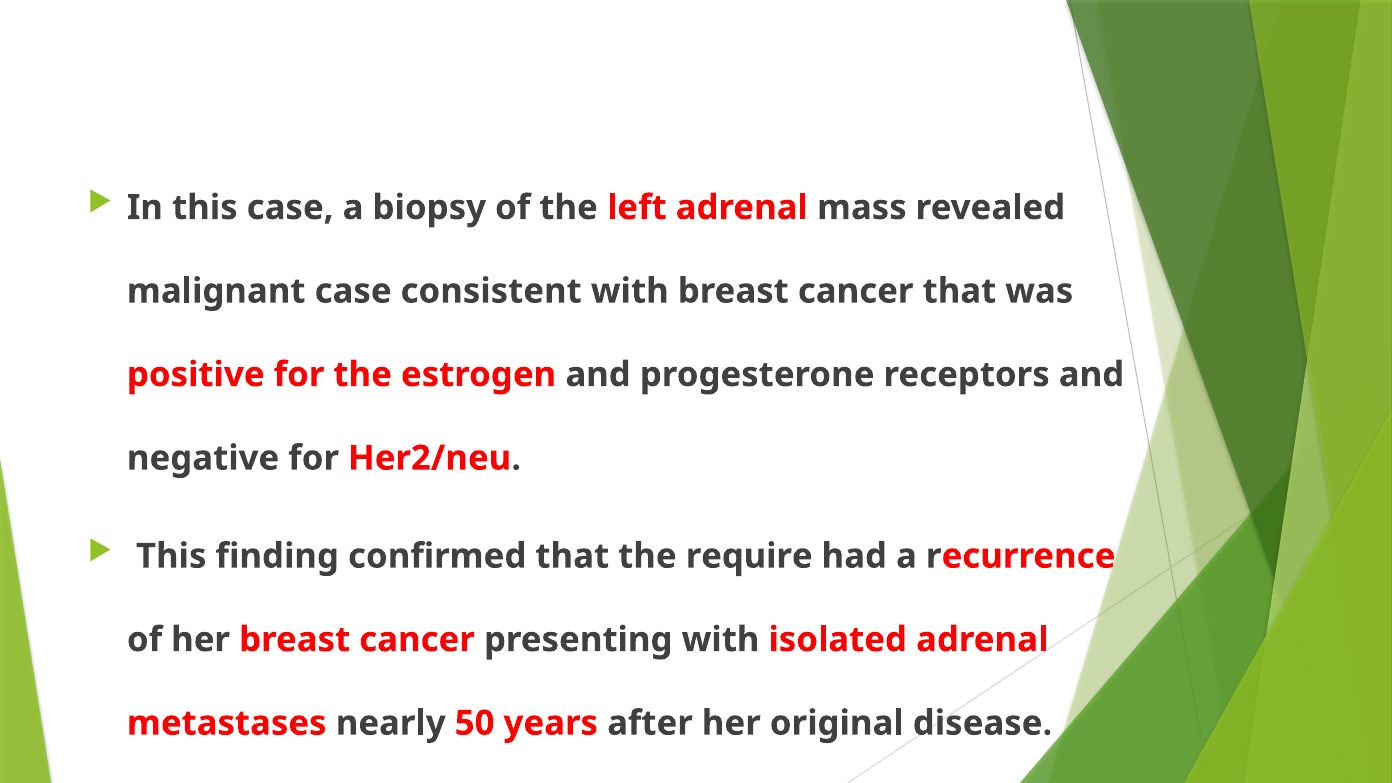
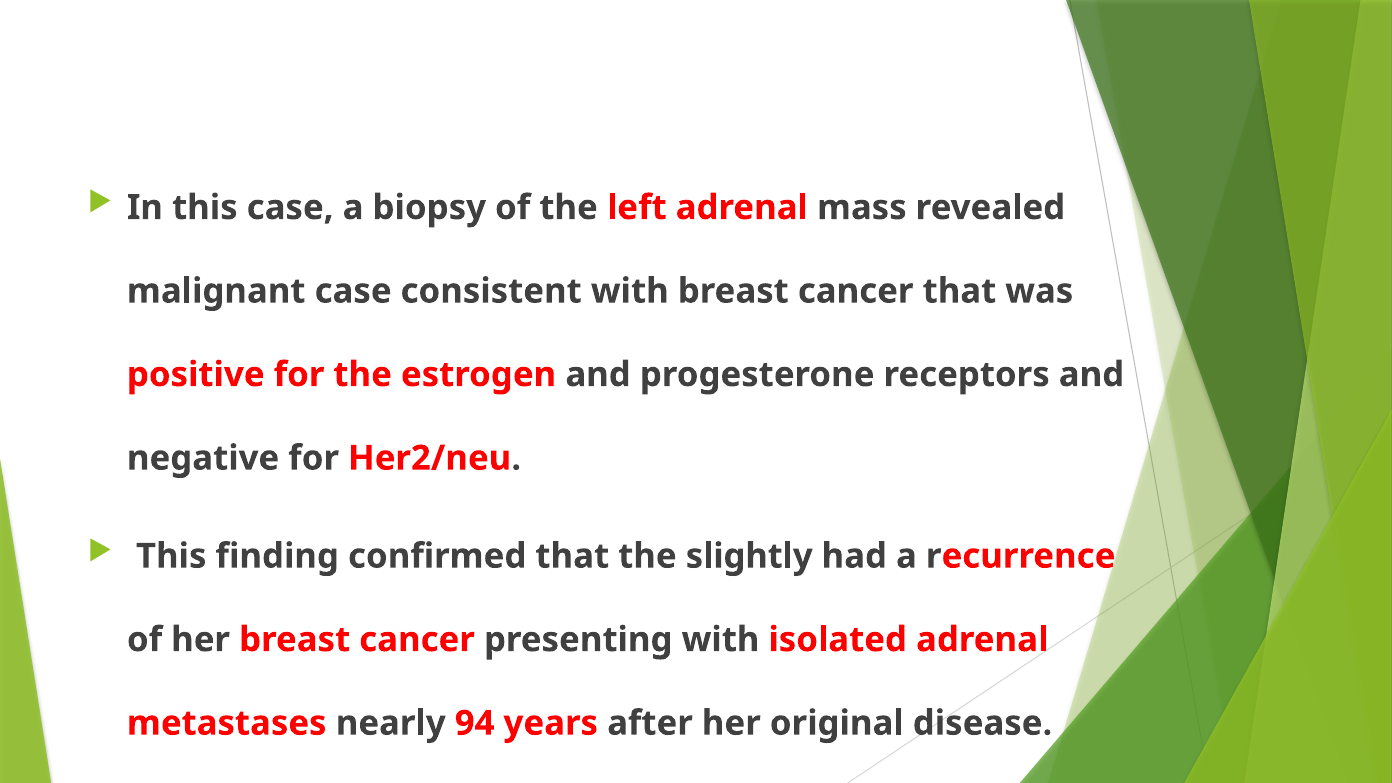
require: require -> slightly
50: 50 -> 94
